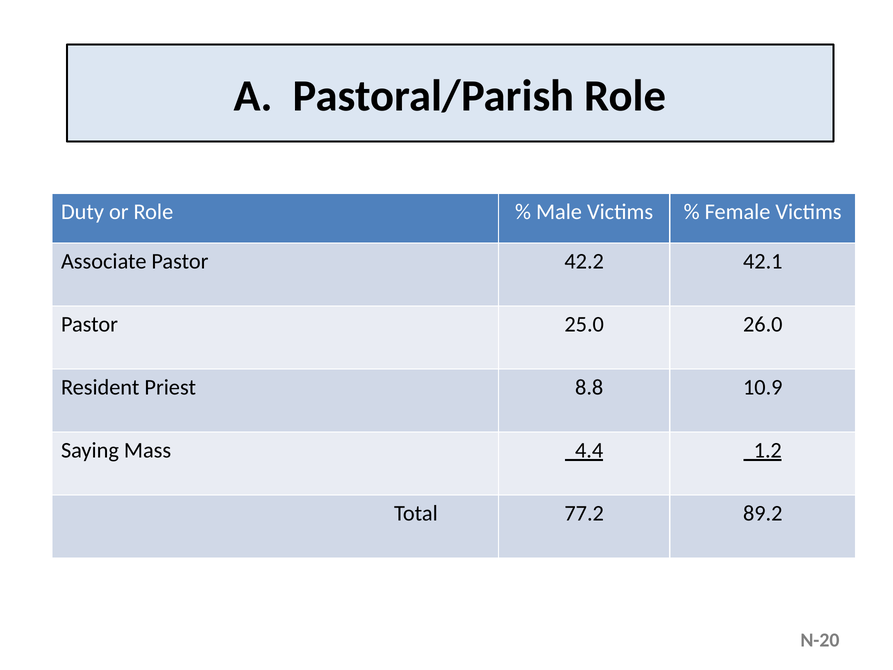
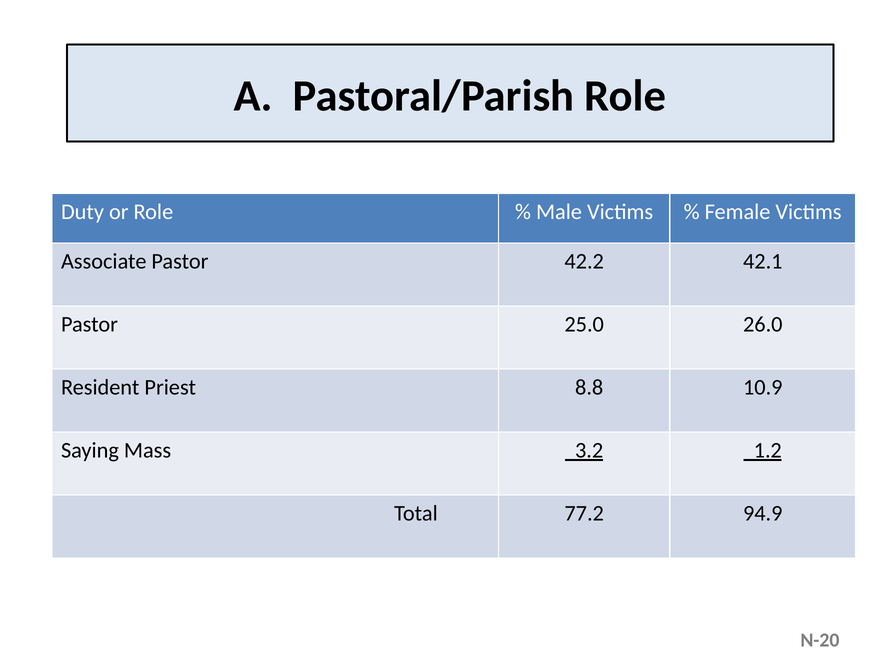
4.4: 4.4 -> 3.2
89.2: 89.2 -> 94.9
